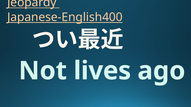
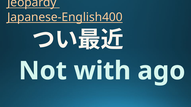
lives: lives -> with
